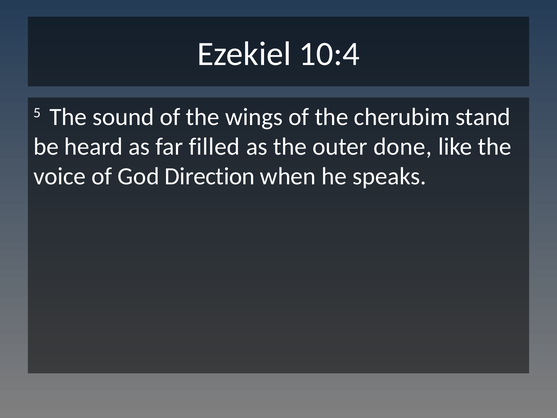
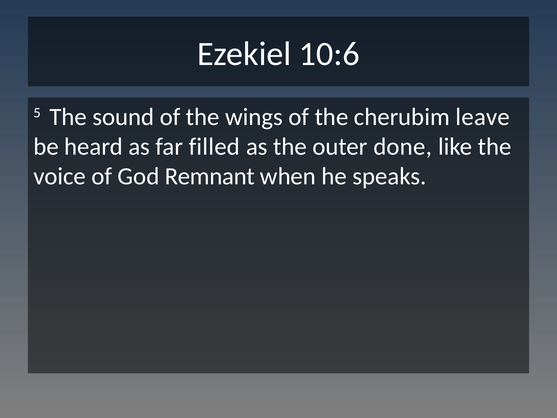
10:4: 10:4 -> 10:6
stand: stand -> leave
Direction: Direction -> Remnant
